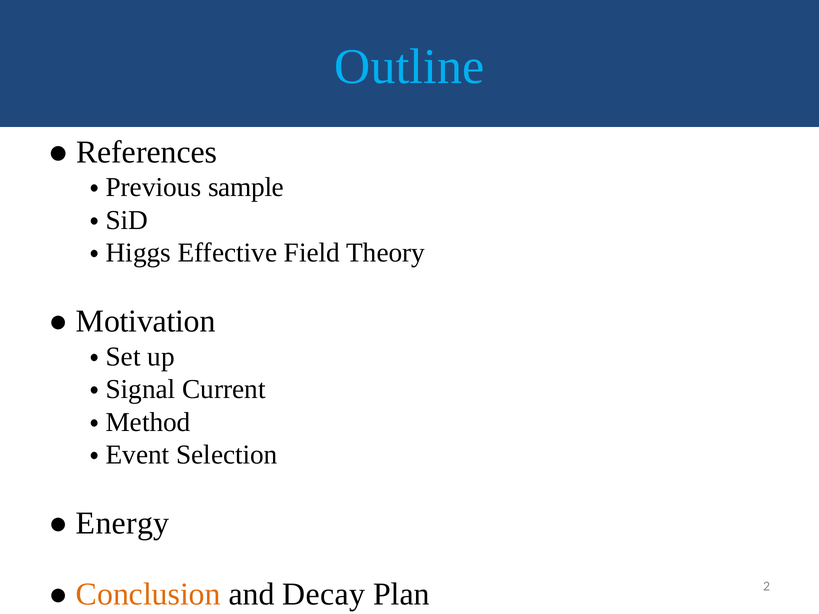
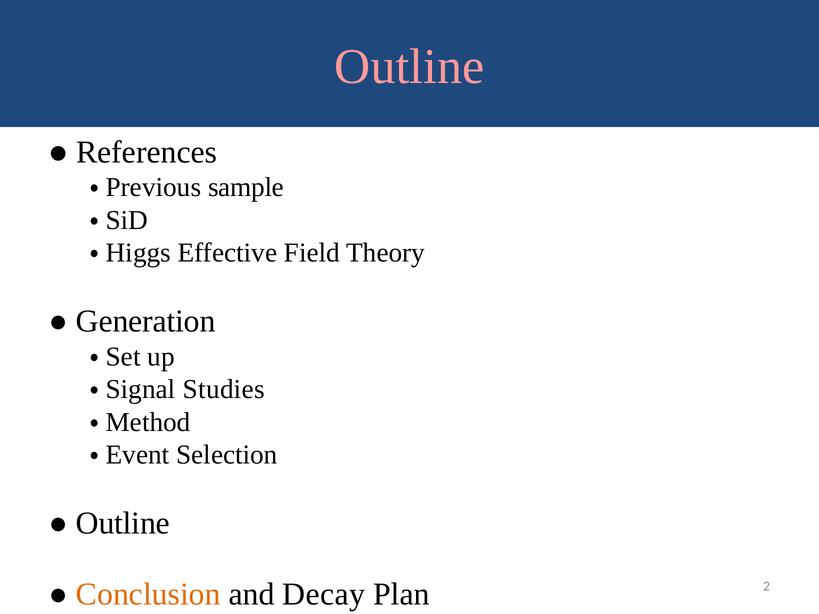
Outline at (409, 67) colour: light blue -> pink
Motivation: Motivation -> Generation
Current: Current -> Studies
Energy at (123, 524): Energy -> Outline
